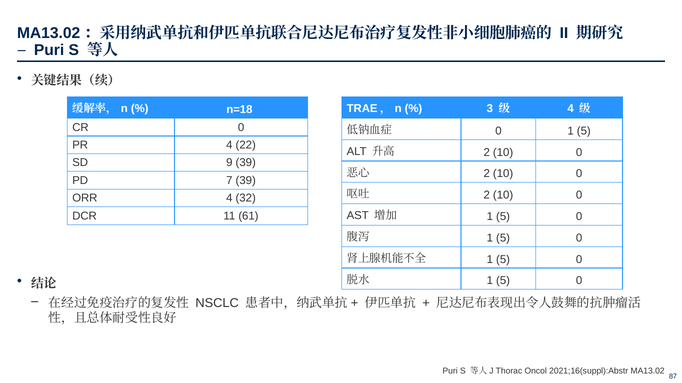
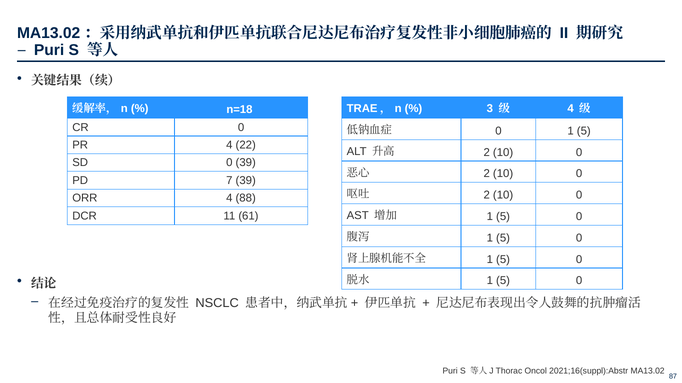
SD 9: 9 -> 0
32: 32 -> 88
